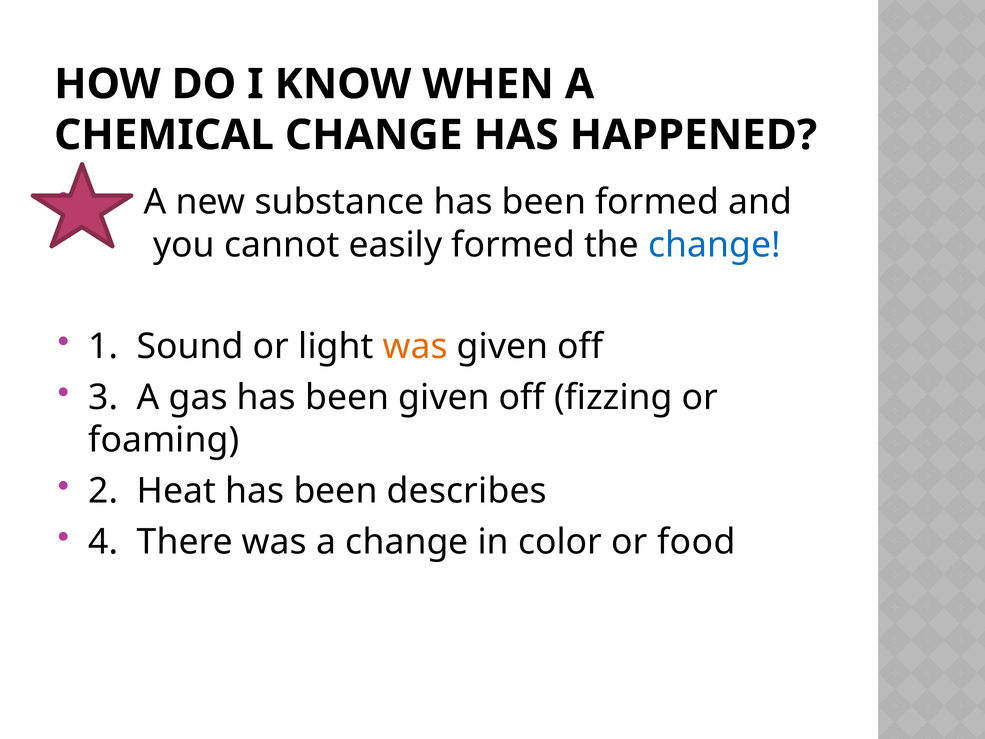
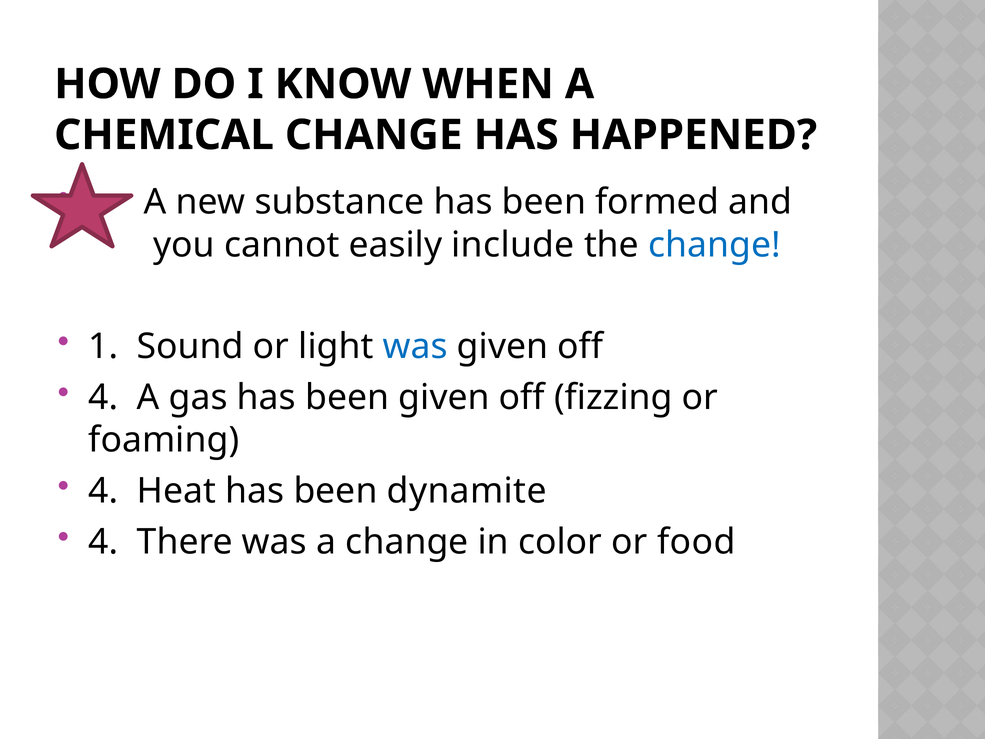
easily formed: formed -> include
was at (415, 346) colour: orange -> blue
3 at (103, 397): 3 -> 4
2 at (103, 491): 2 -> 4
describes: describes -> dynamite
